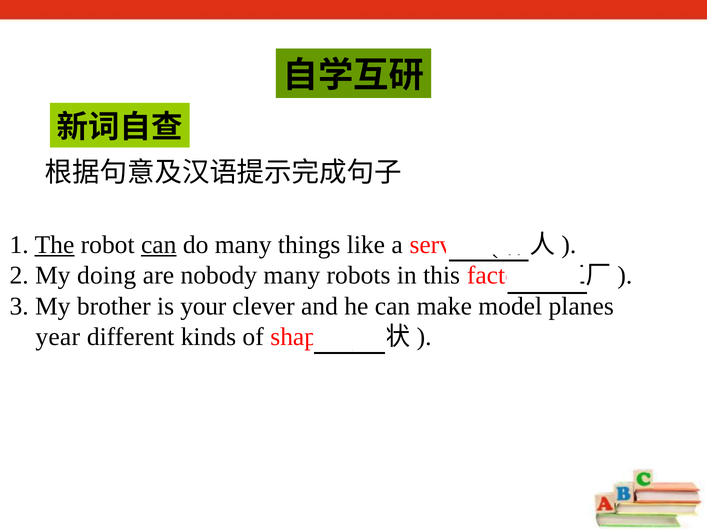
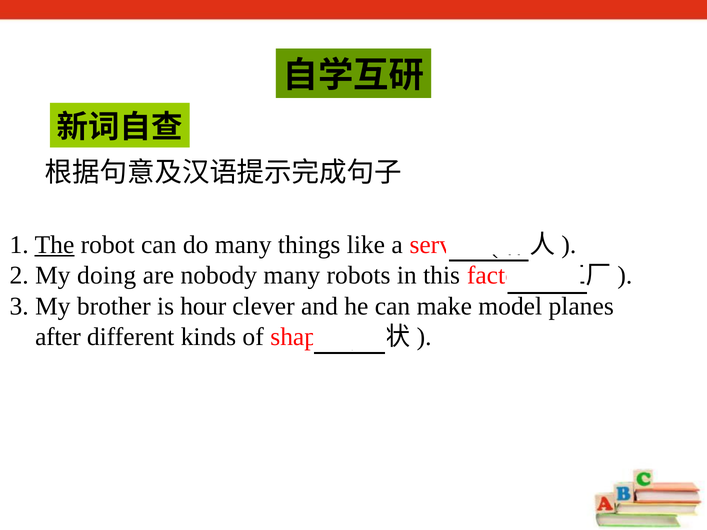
can at (159, 245) underline: present -> none
your: your -> hour
year: year -> after
